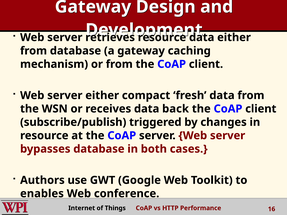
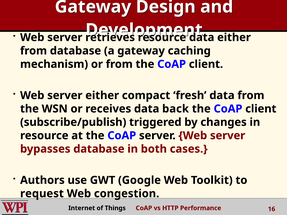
enables: enables -> request
conference: conference -> congestion
